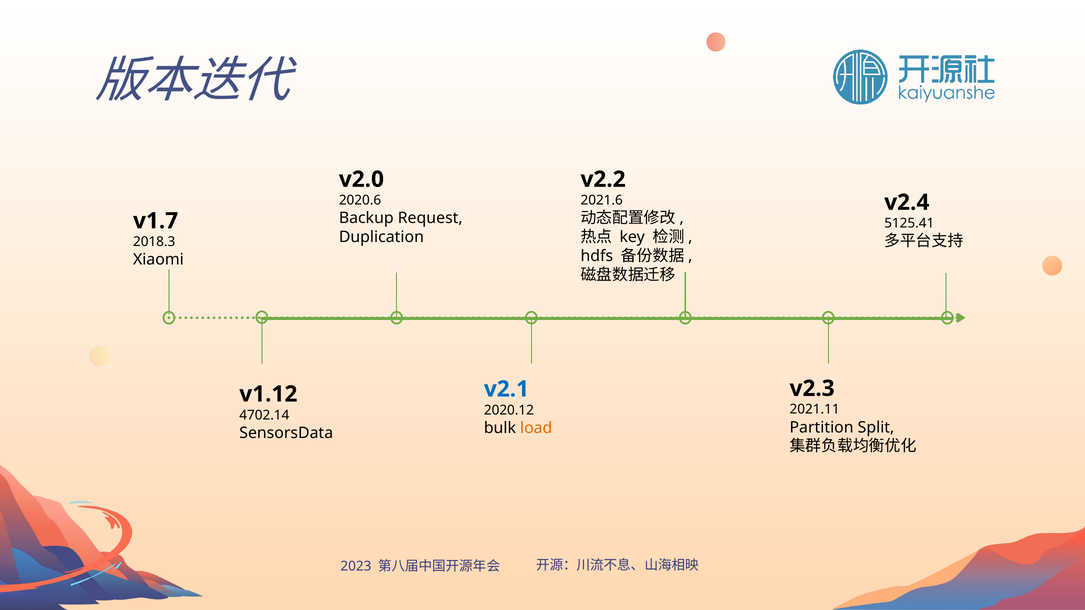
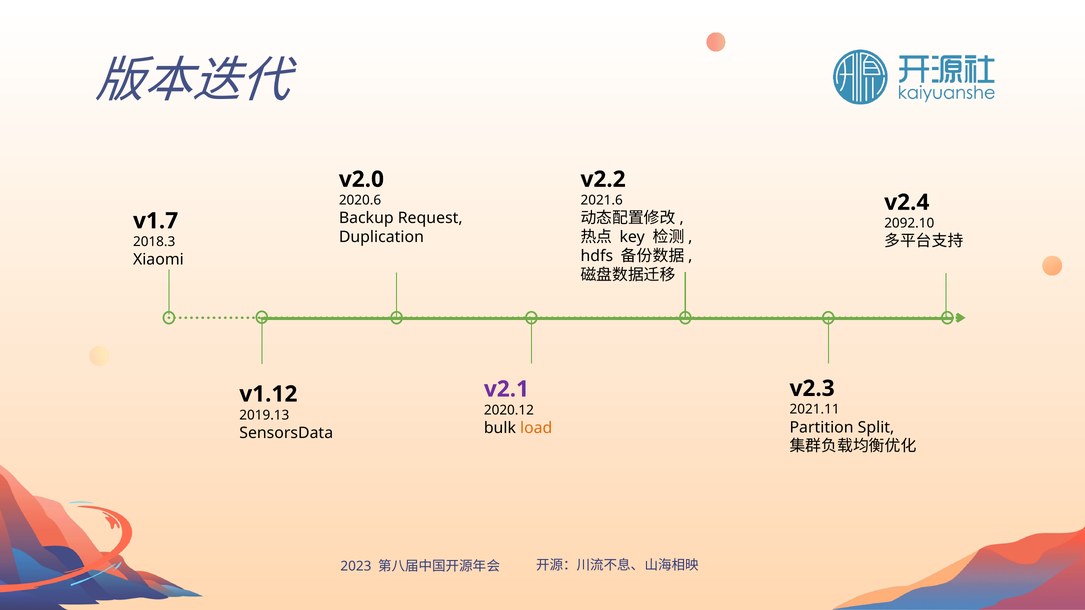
5125.41: 5125.41 -> 2092.10
v2.1 colour: blue -> purple
4702.14: 4702.14 -> 2019.13
